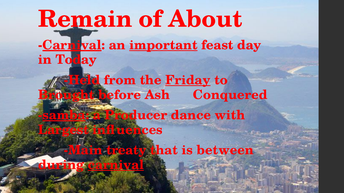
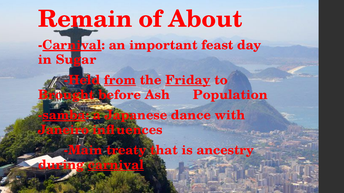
important underline: present -> none
Today: Today -> Sugar
from underline: none -> present
Conquered: Conquered -> Population
Producer: Producer -> Japanese
Largest: Largest -> Janeiro
between: between -> ancestry
